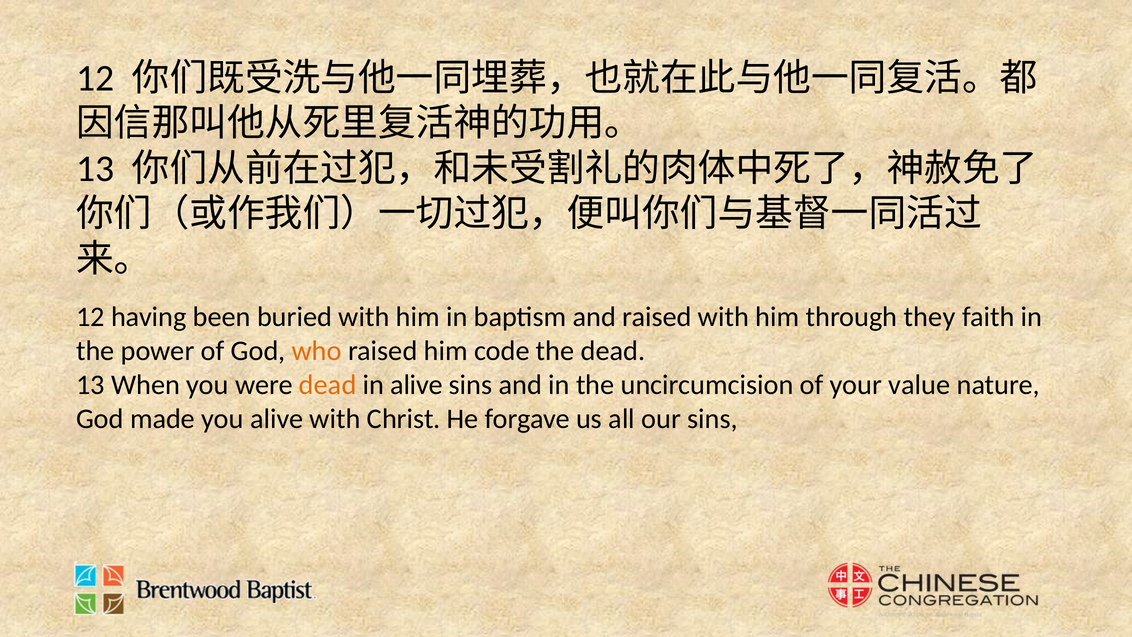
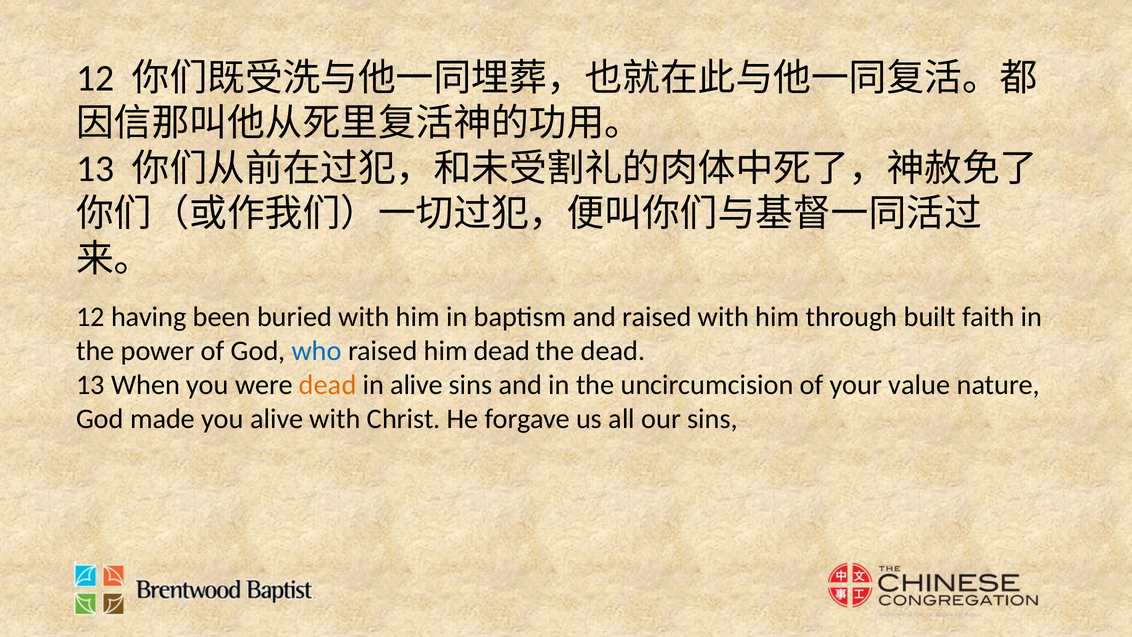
they: they -> built
who colour: orange -> blue
him code: code -> dead
